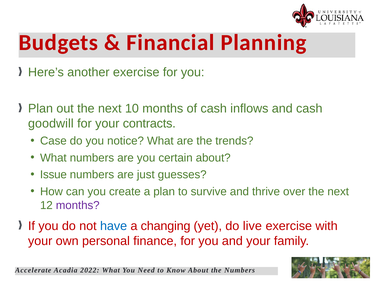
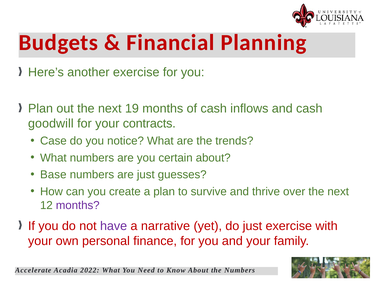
10: 10 -> 19
Issue: Issue -> Base
have colour: blue -> purple
changing: changing -> narrative
do live: live -> just
